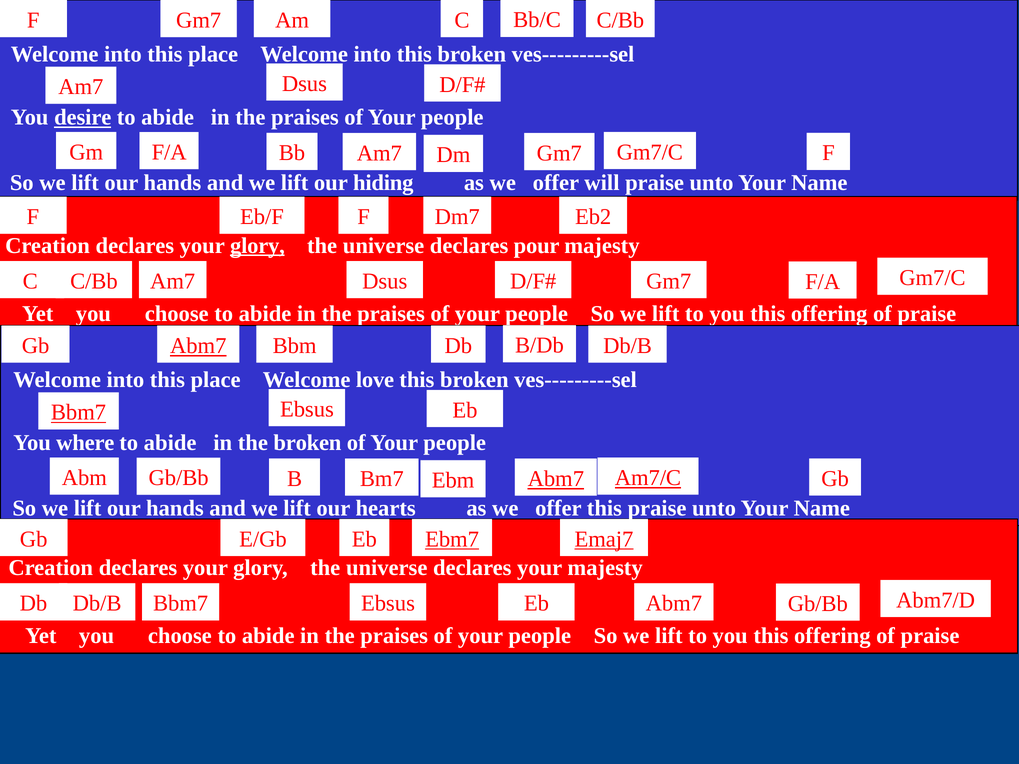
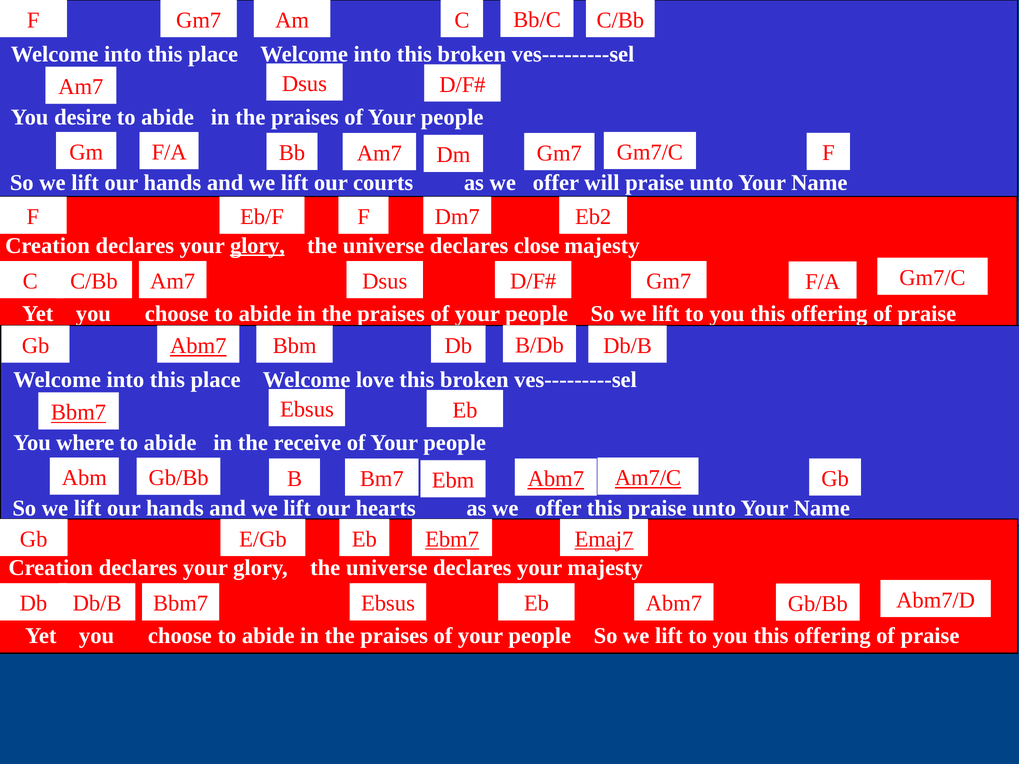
desire underline: present -> none
hiding: hiding -> courts
pour: pour -> close
the broken: broken -> receive
